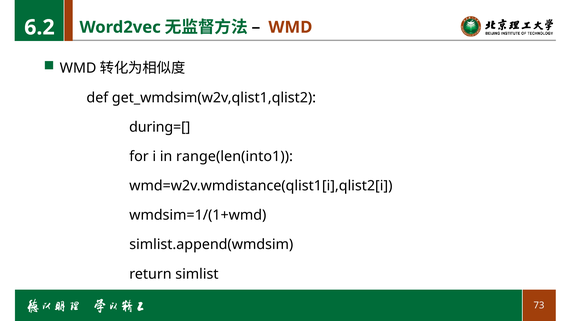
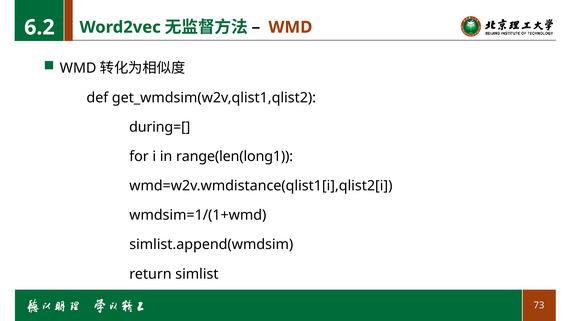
range(len(into1: range(len(into1 -> range(len(long1
